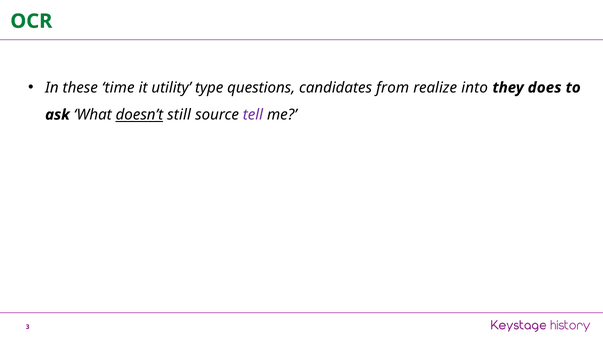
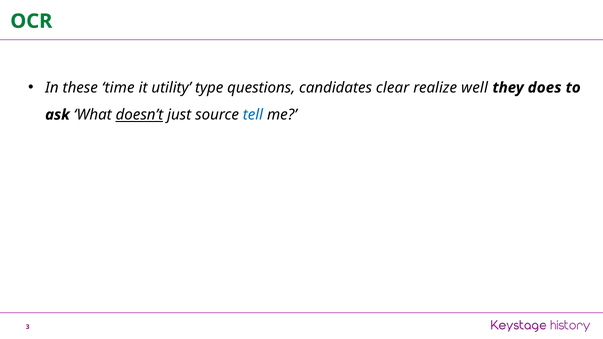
from: from -> clear
into: into -> well
still: still -> just
tell colour: purple -> blue
